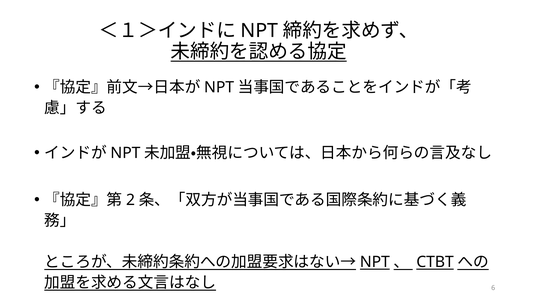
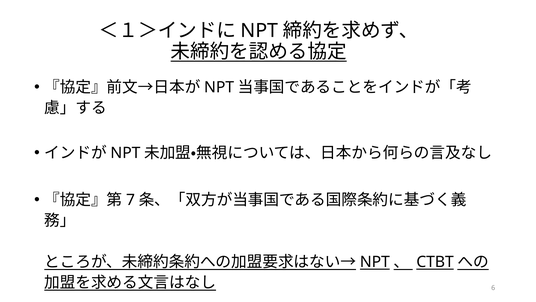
2: 2 -> 7
